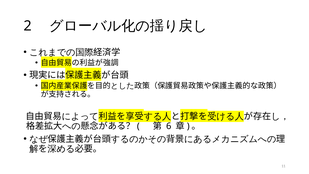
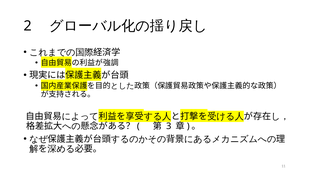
6: 6 -> 3
